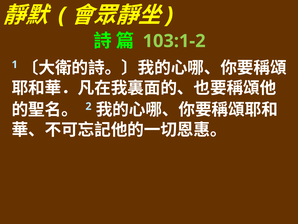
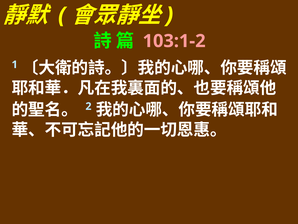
103:1-2 colour: light green -> pink
